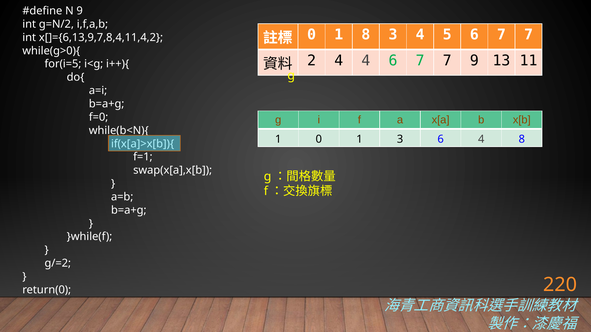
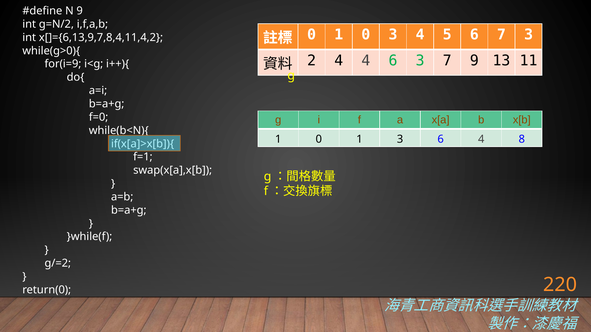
0 1 8: 8 -> 0
5 6 7 7: 7 -> 3
4 6 7: 7 -> 3
for(i=5: for(i=5 -> for(i=9
